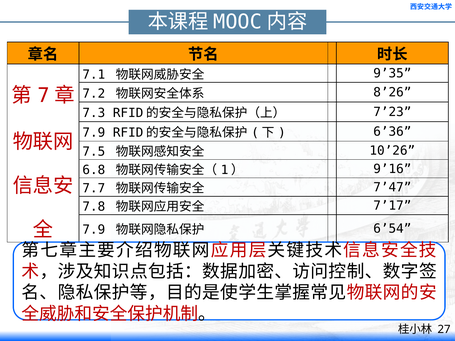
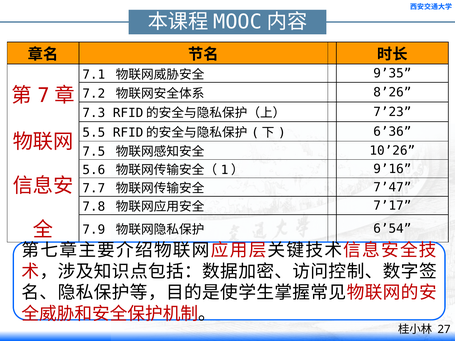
7.9 at (94, 133): 7.9 -> 5.5
6.8: 6.8 -> 5.6
